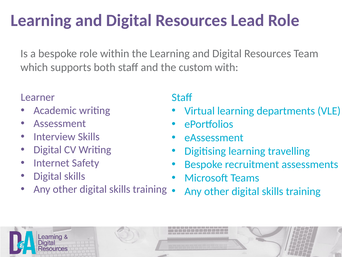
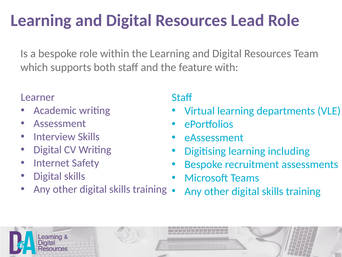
custom: custom -> feature
travelling: travelling -> including
